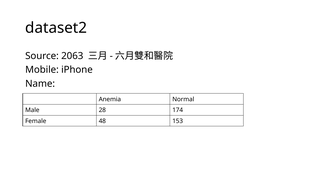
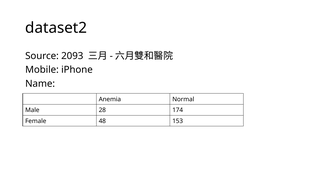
2063: 2063 -> 2093
